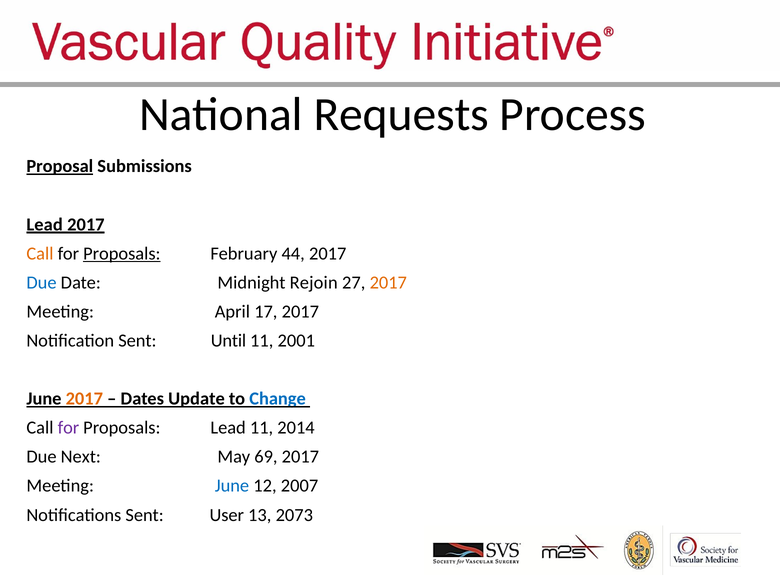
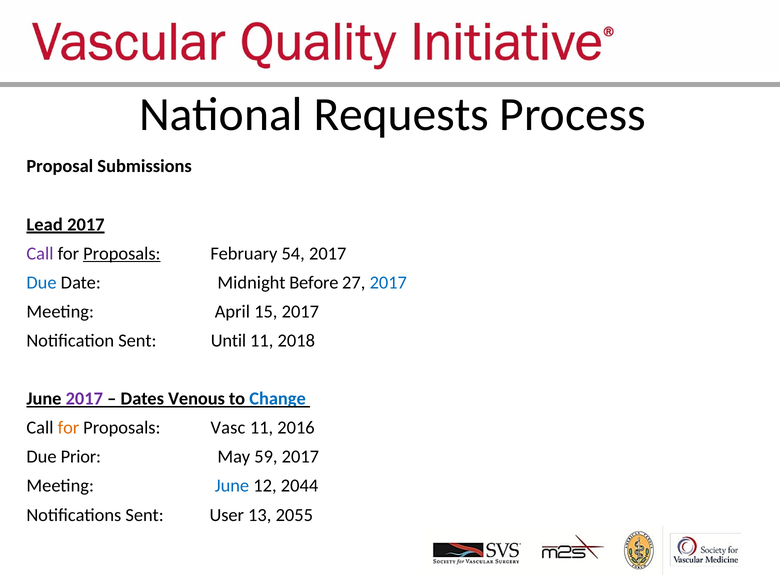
Proposal underline: present -> none
Call at (40, 254) colour: orange -> purple
44: 44 -> 54
Rejoin: Rejoin -> Before
2017 at (388, 283) colour: orange -> blue
17: 17 -> 15
2001: 2001 -> 2018
2017 at (84, 399) colour: orange -> purple
Update: Update -> Venous
for at (68, 428) colour: purple -> orange
Proposals Lead: Lead -> Vasc
2014: 2014 -> 2016
Next: Next -> Prior
69: 69 -> 59
2007: 2007 -> 2044
2073: 2073 -> 2055
